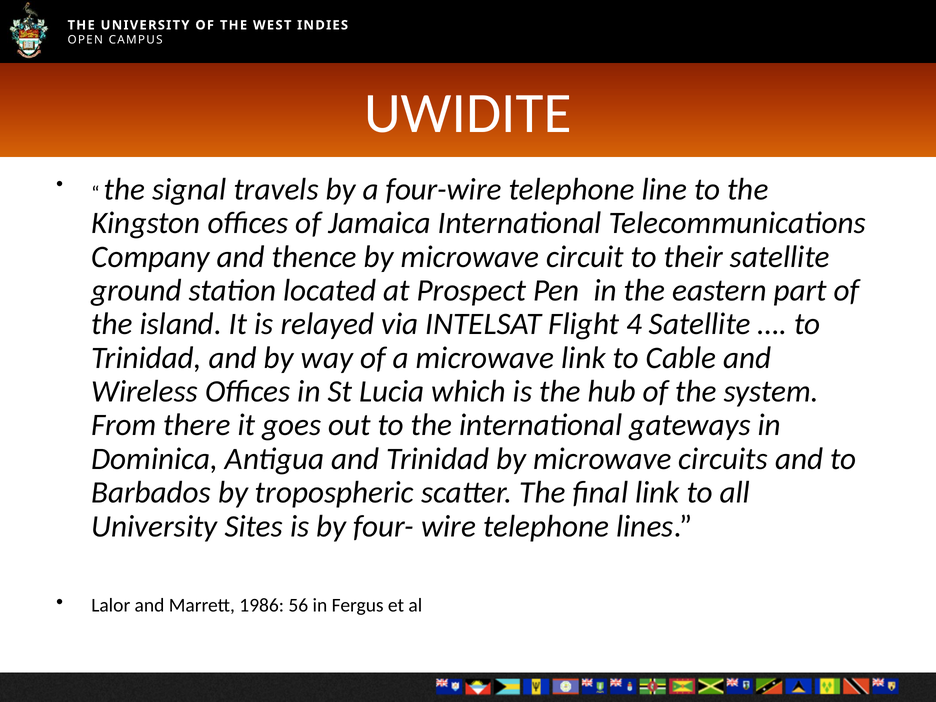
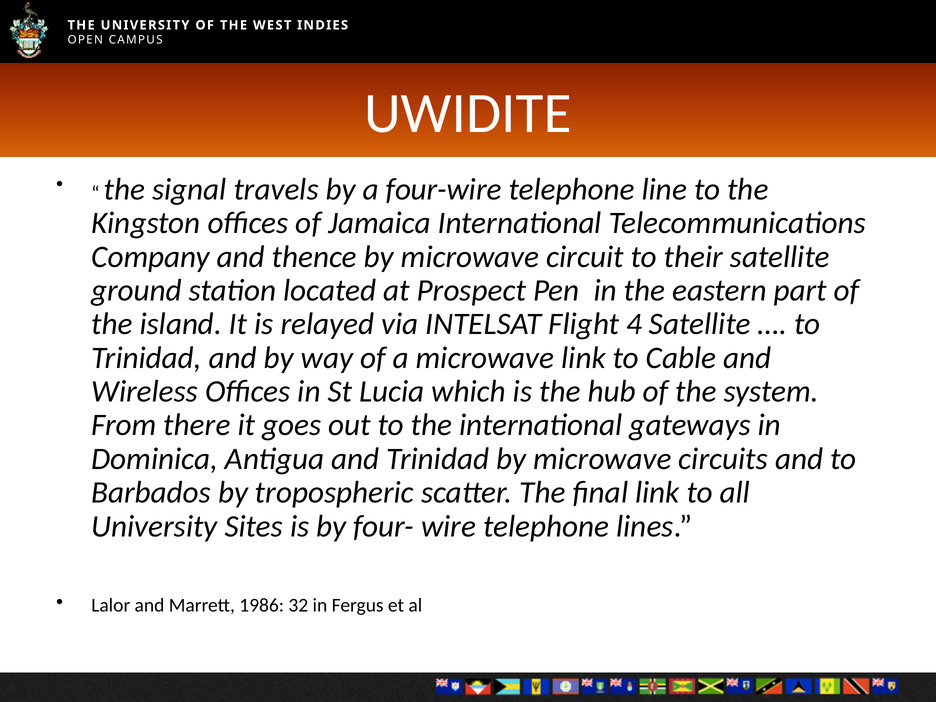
56: 56 -> 32
